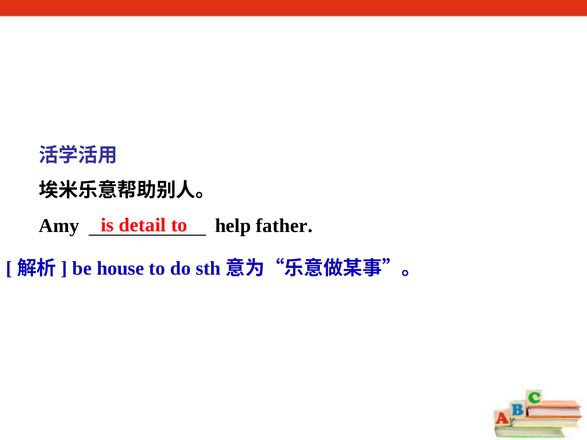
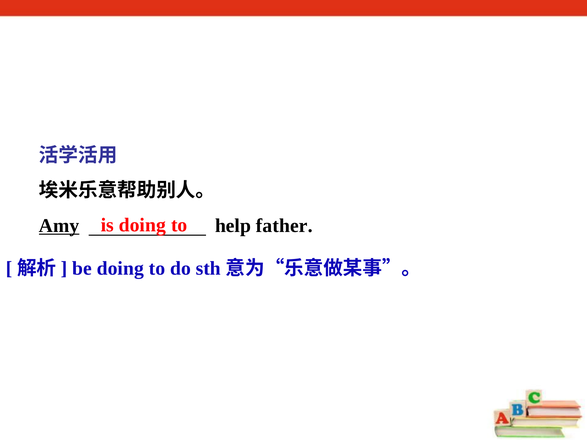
is detail: detail -> doing
Amy underline: none -> present
be house: house -> doing
